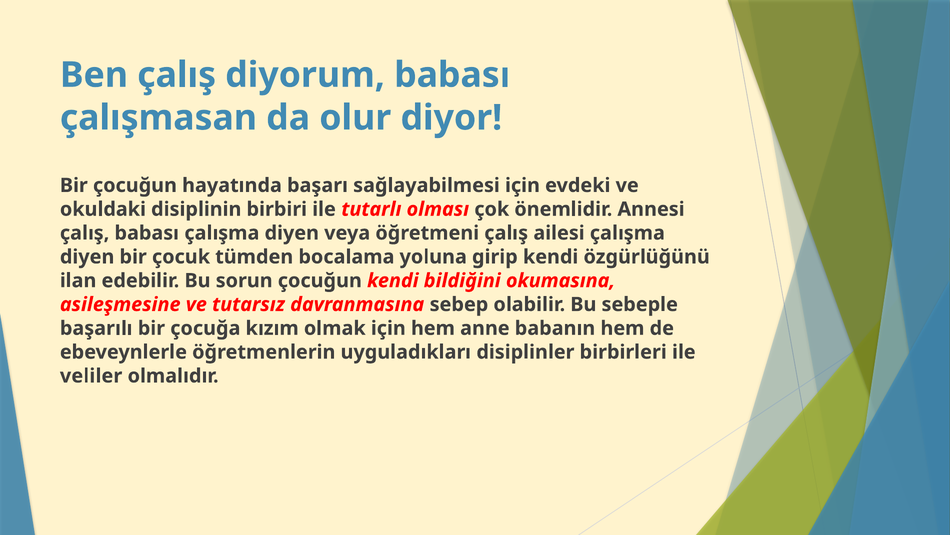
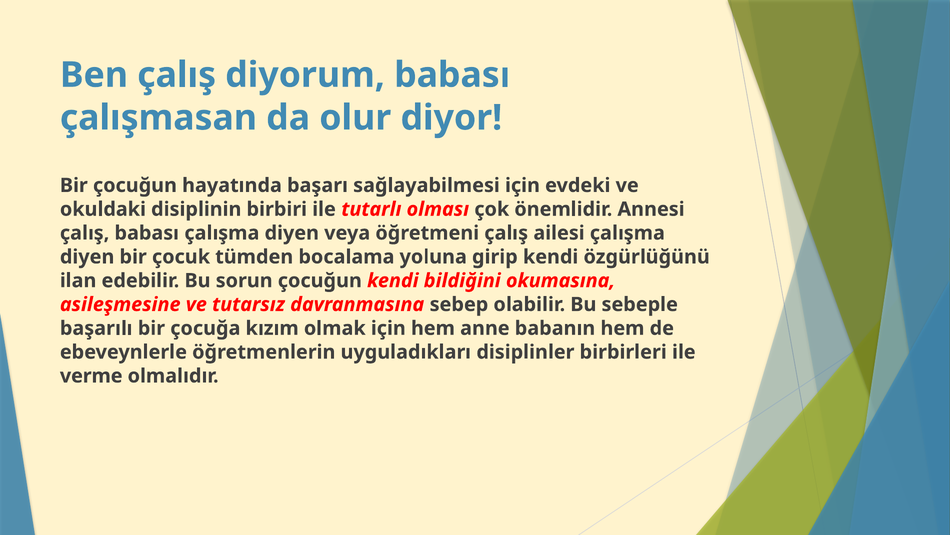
veliler: veliler -> verme
